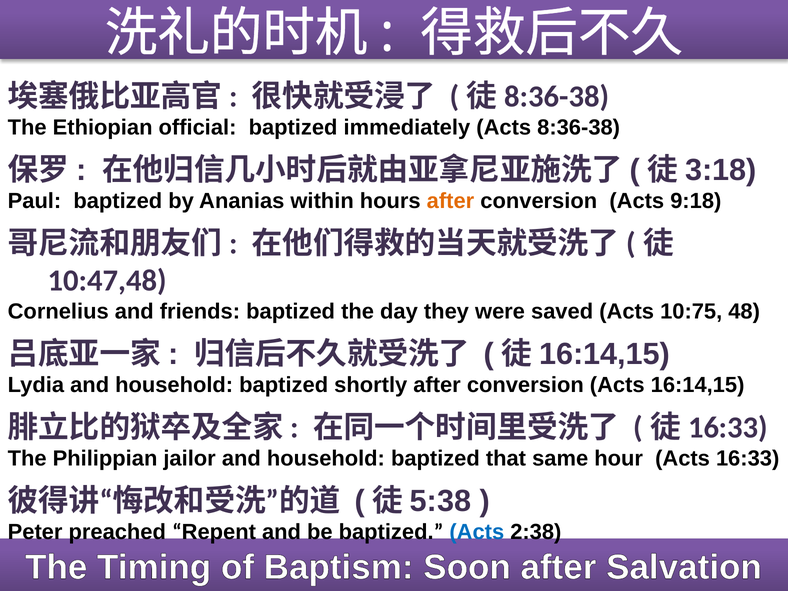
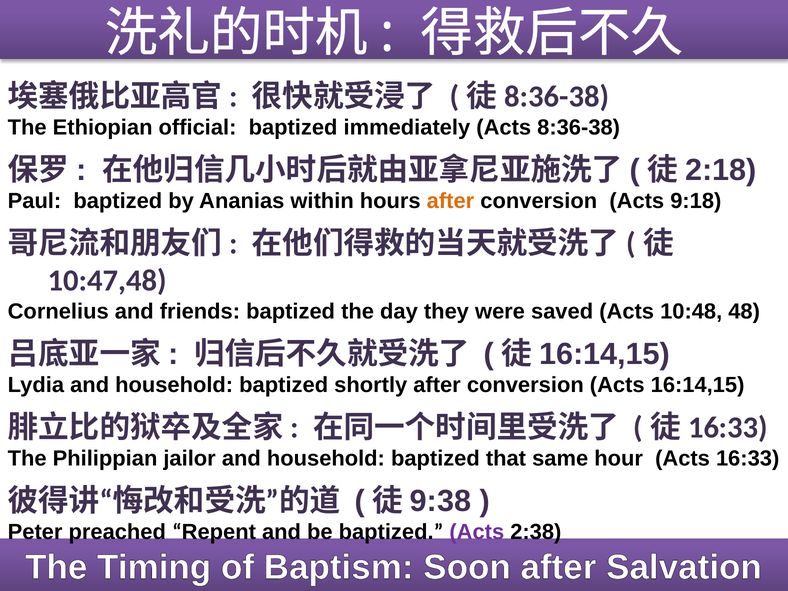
3:18: 3:18 -> 2:18
10:75: 10:75 -> 10:48
5:38: 5:38 -> 9:38
Acts at (477, 532) colour: blue -> purple
